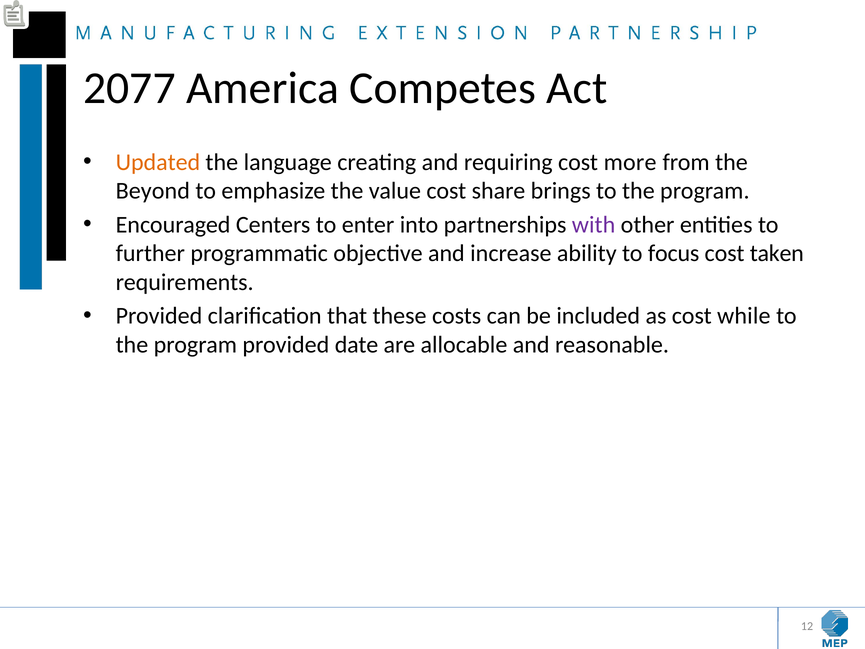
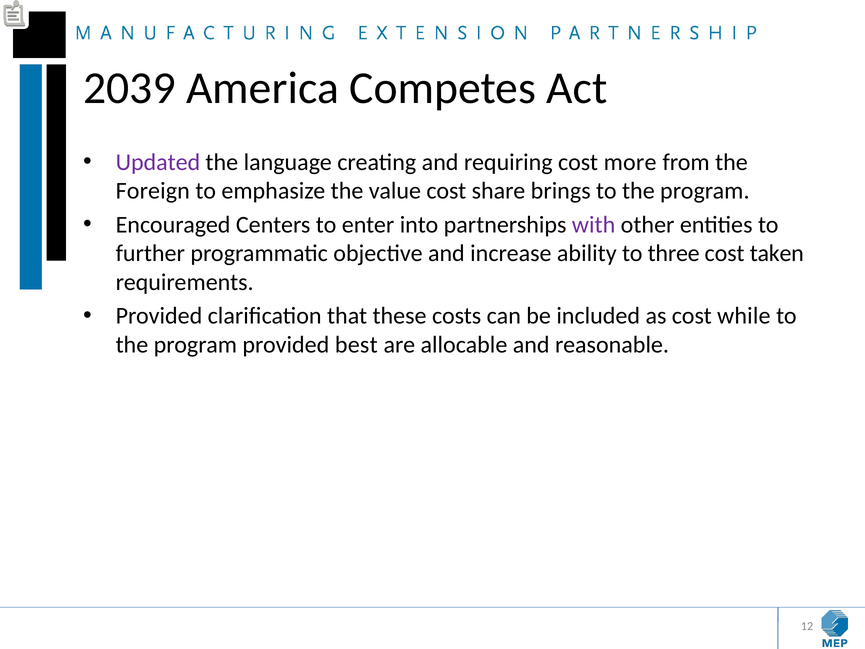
2077: 2077 -> 2039
Updated colour: orange -> purple
Beyond: Beyond -> Foreign
focus: focus -> three
date: date -> best
